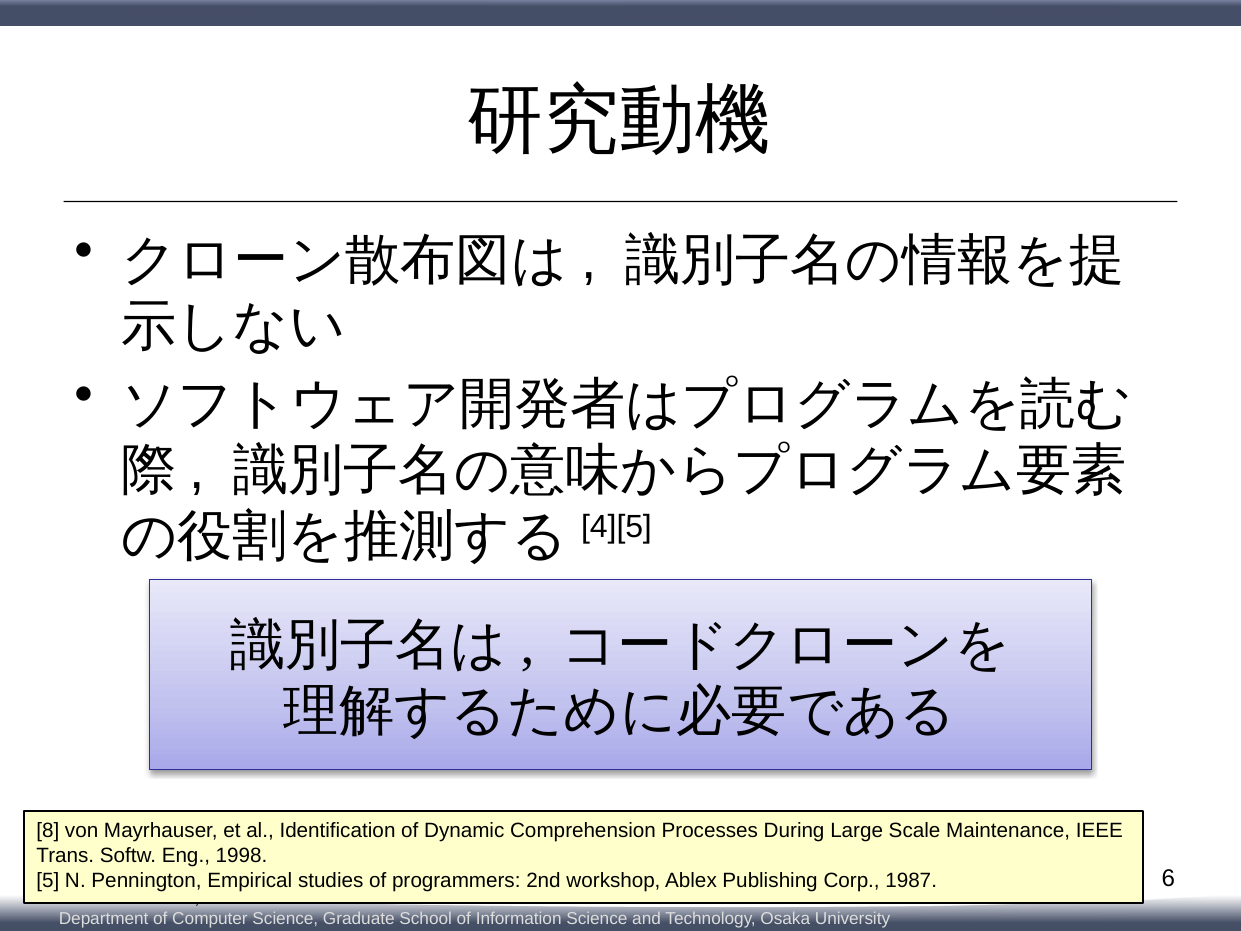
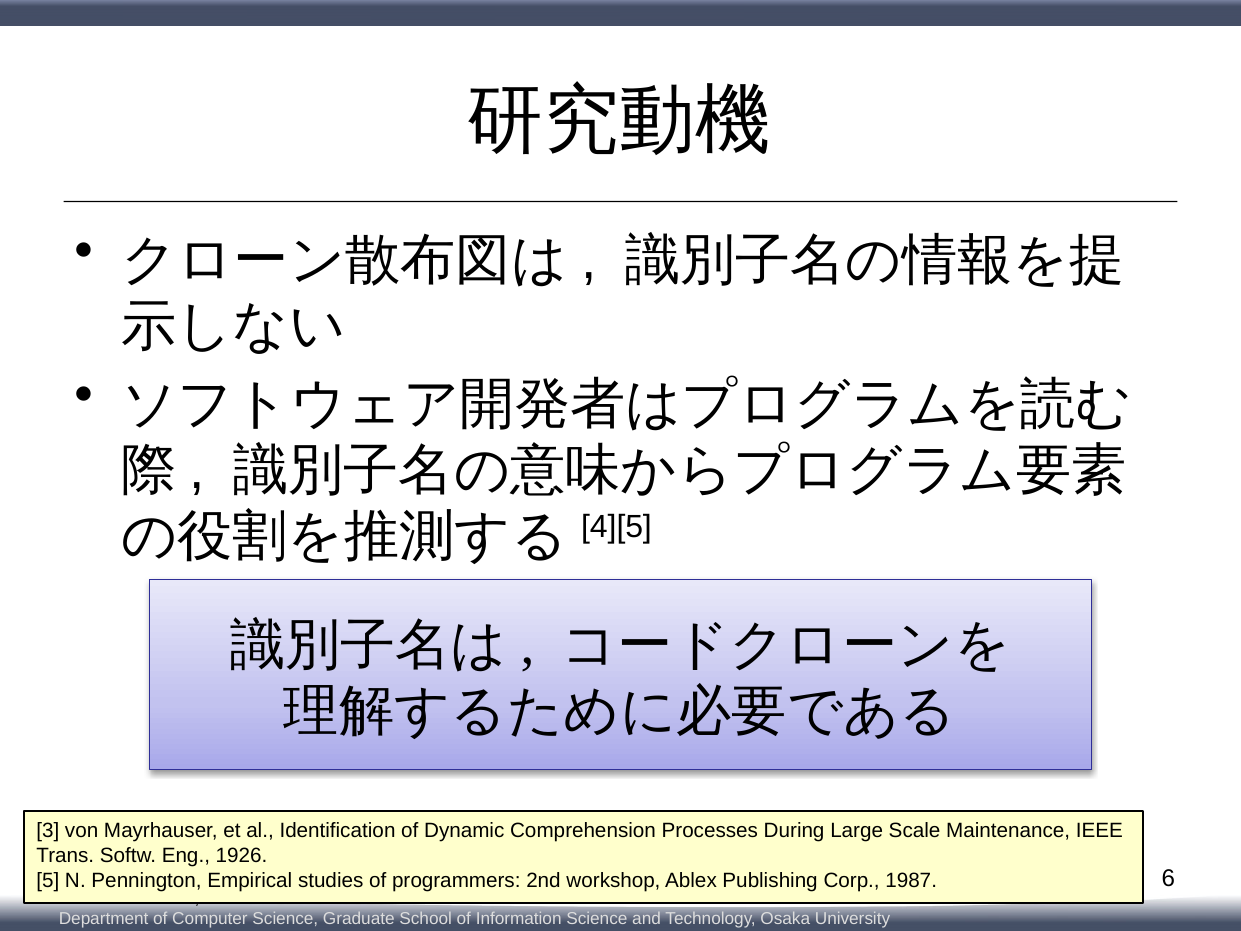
8: 8 -> 3
1998: 1998 -> 1926
